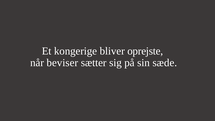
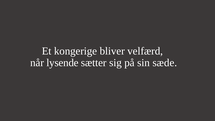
oprejste: oprejste -> velfærd
beviser: beviser -> lysende
